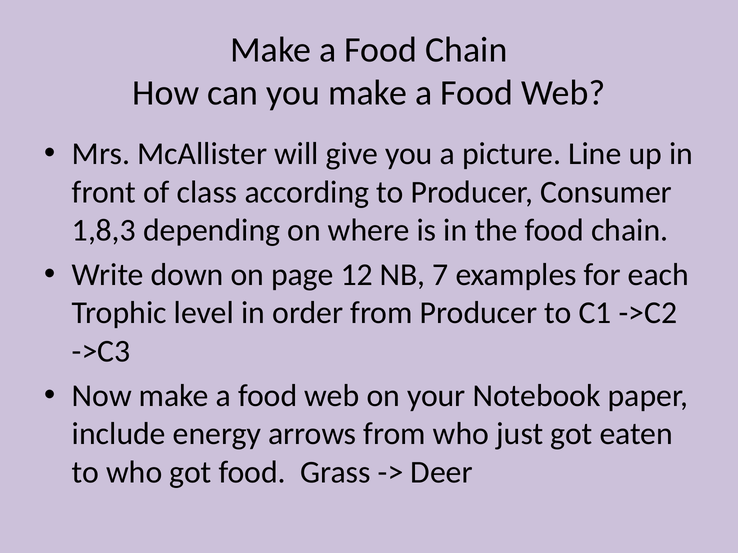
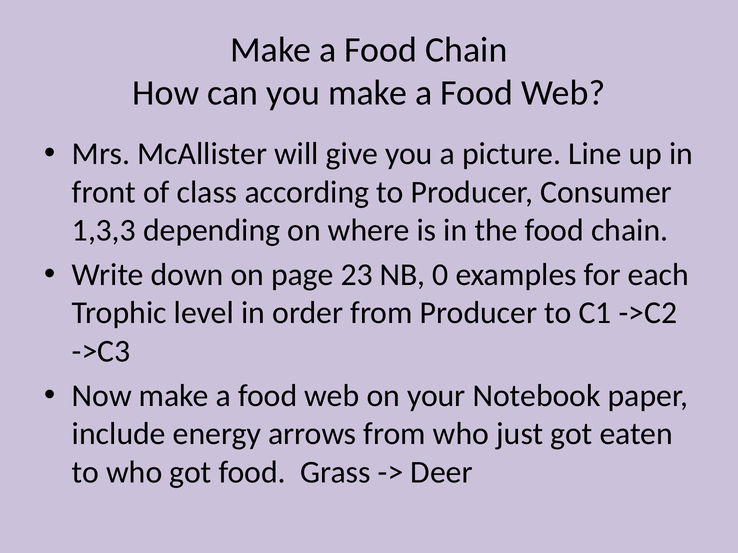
1,8,3: 1,8,3 -> 1,3,3
12: 12 -> 23
7: 7 -> 0
